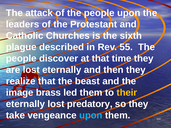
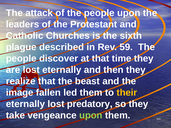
55: 55 -> 59
brass: brass -> fallen
upon at (91, 115) colour: light blue -> light green
